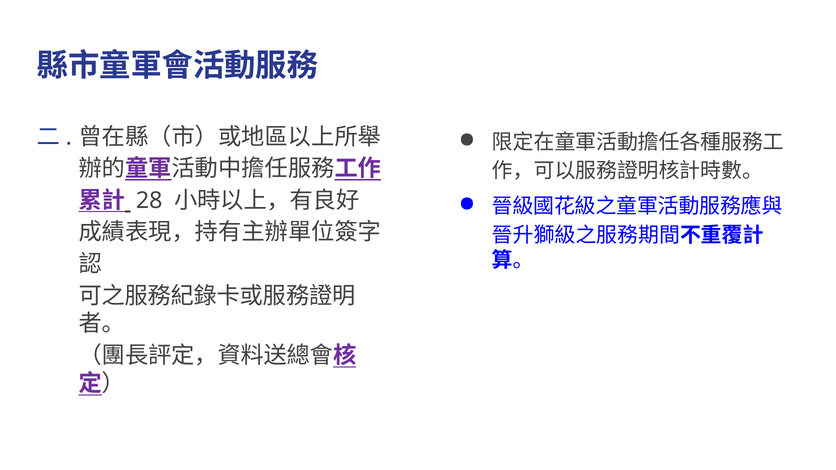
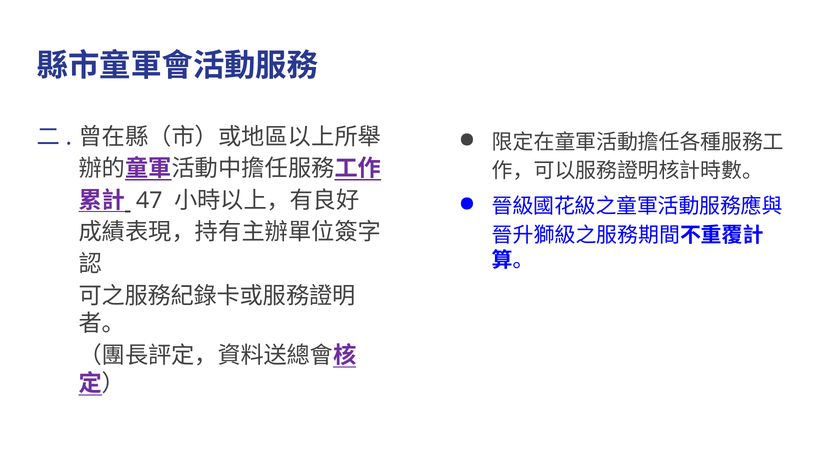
28: 28 -> 47
